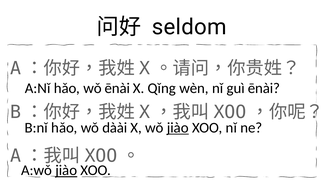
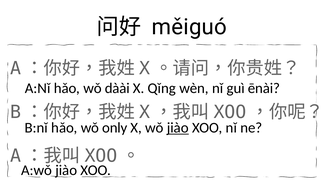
seldom: seldom -> měiguó
wǒ ēnài: ēnài -> dàài
dàài: dàài -> only
jiào at (66, 171) underline: present -> none
